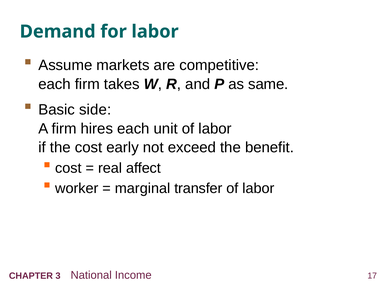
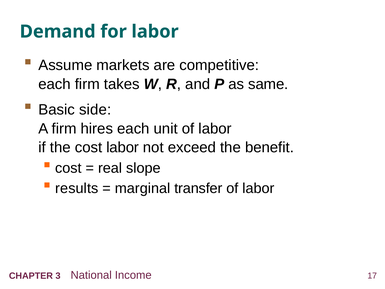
cost early: early -> labor
affect: affect -> slope
worker: worker -> results
